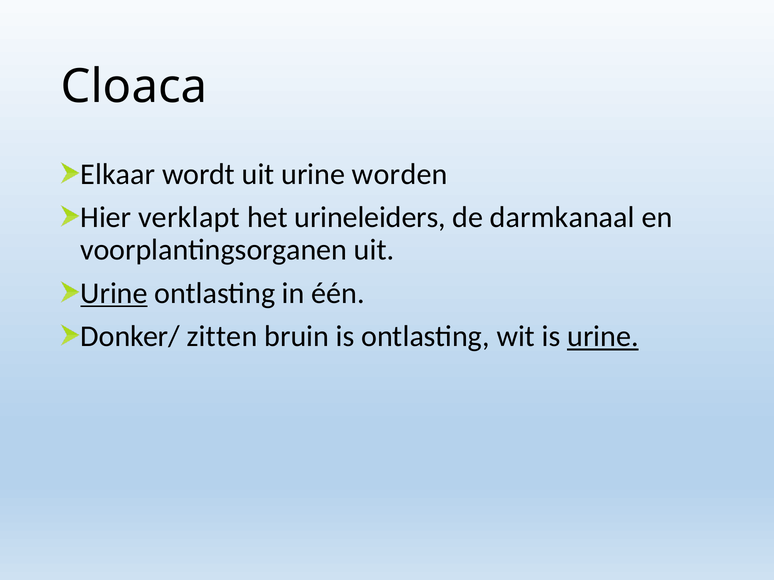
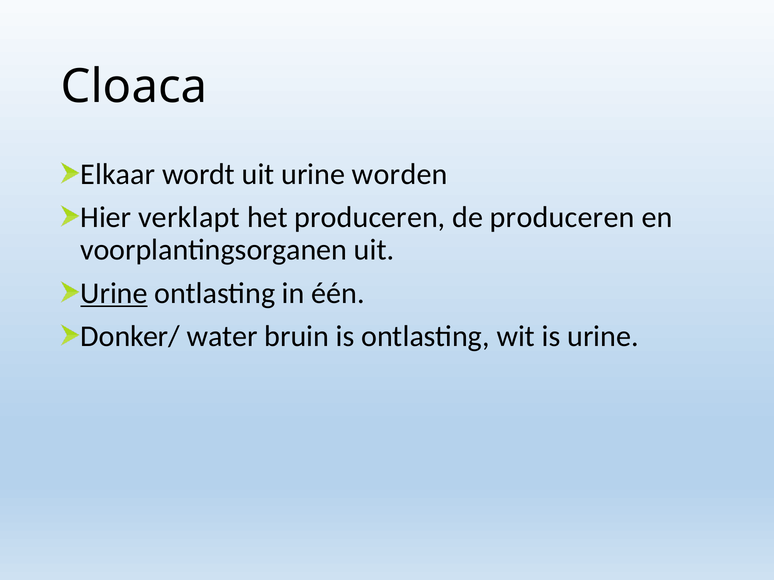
het urineleiders: urineleiders -> produceren
de darmkanaal: darmkanaal -> produceren
zitten: zitten -> water
urine at (603, 337) underline: present -> none
